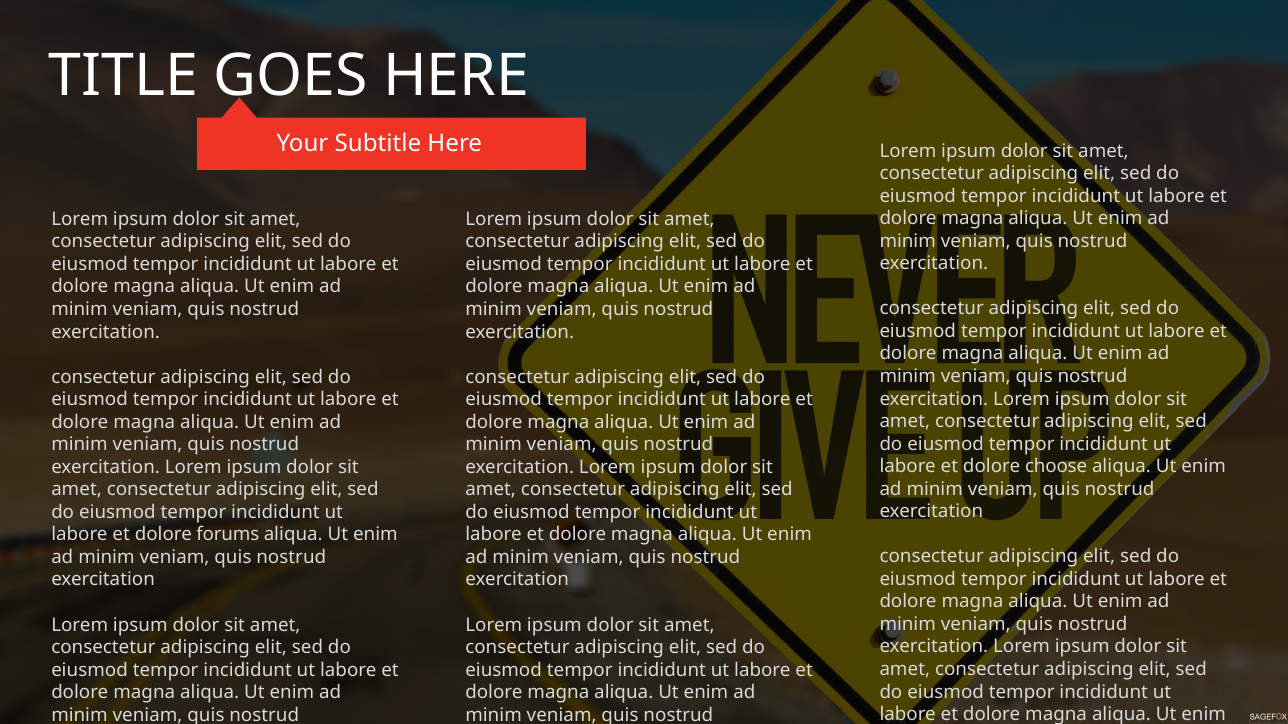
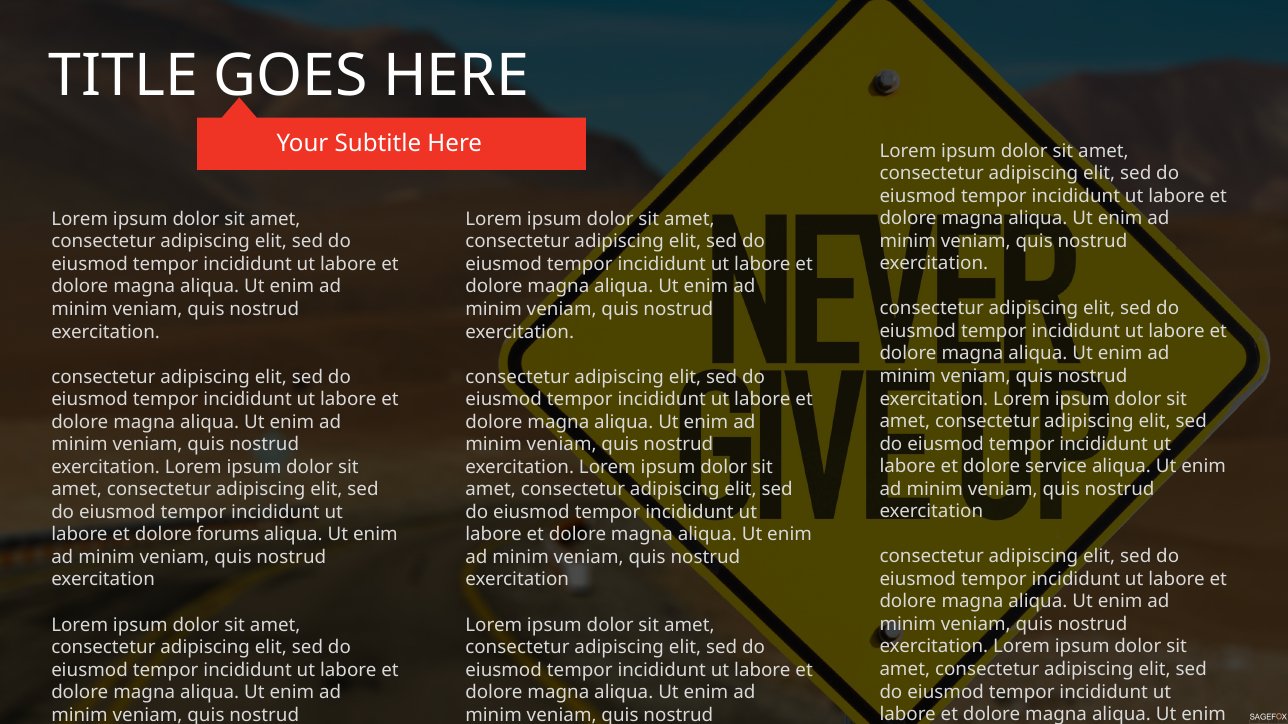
choose: choose -> service
